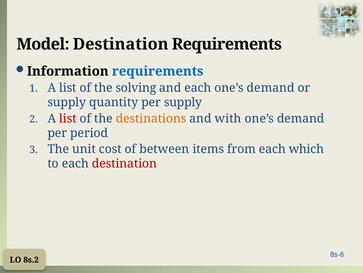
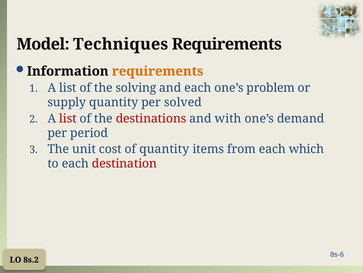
Model Destination: Destination -> Techniques
requirements at (158, 71) colour: blue -> orange
each one’s demand: demand -> problem
per supply: supply -> solved
destinations colour: orange -> red
of between: between -> quantity
